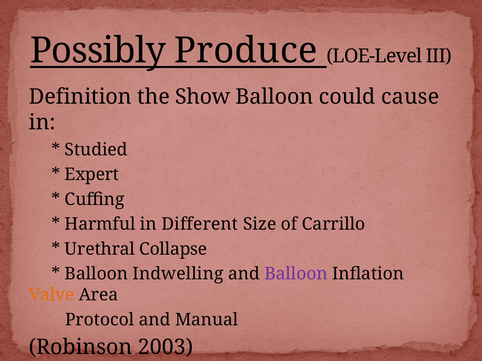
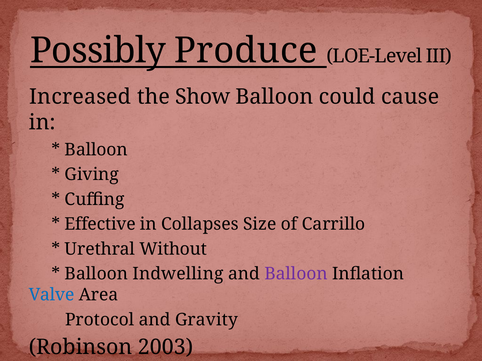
Definition: Definition -> Increased
Studied at (96, 150): Studied -> Balloon
Expert: Expert -> Giving
Harmful: Harmful -> Effective
Different: Different -> Collapses
Collapse: Collapse -> Without
Valve colour: orange -> blue
Manual: Manual -> Gravity
